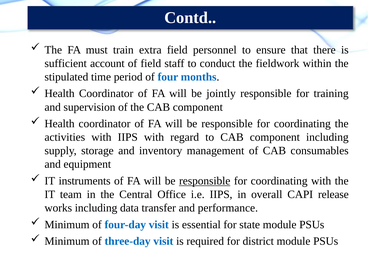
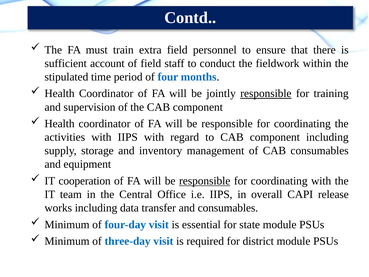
responsible at (266, 93) underline: none -> present
instruments: instruments -> cooperation
and performance: performance -> consumables
